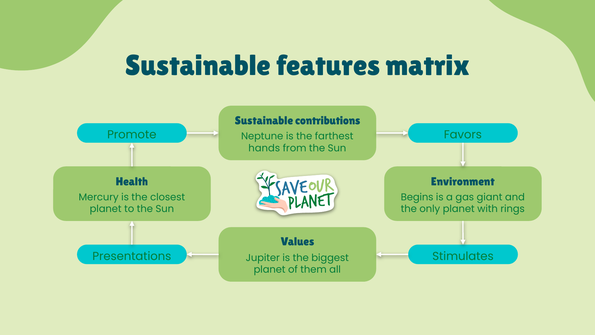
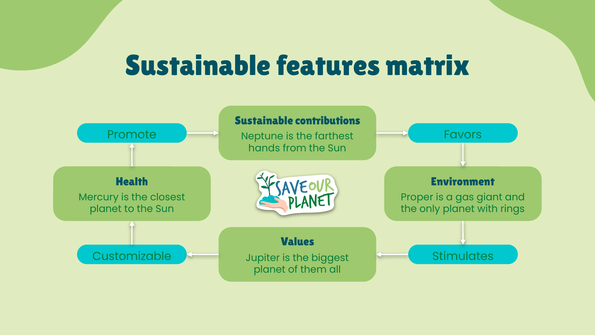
Begins: Begins -> Proper
Presentations: Presentations -> Customizable
